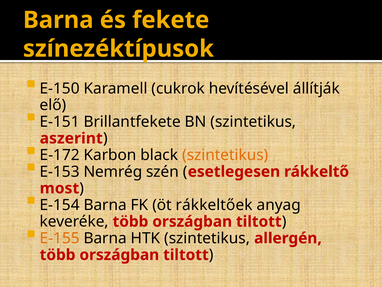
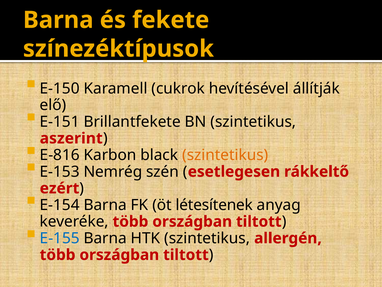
E-172: E-172 -> E-816
most: most -> ezért
rákkeltőek: rákkeltőek -> létesítenek
E-155 colour: orange -> blue
